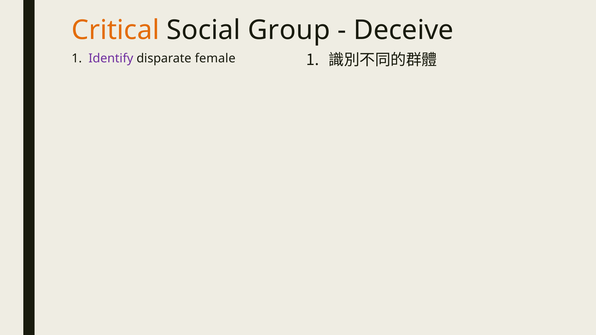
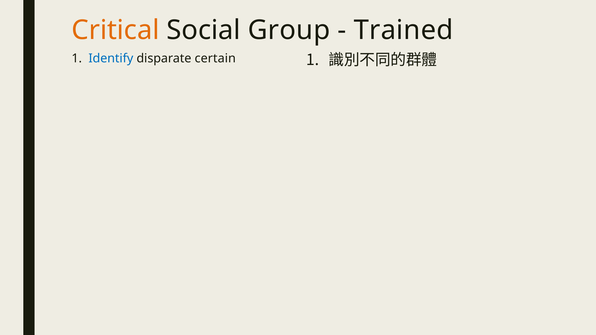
Deceive: Deceive -> Trained
Identify colour: purple -> blue
female: female -> certain
